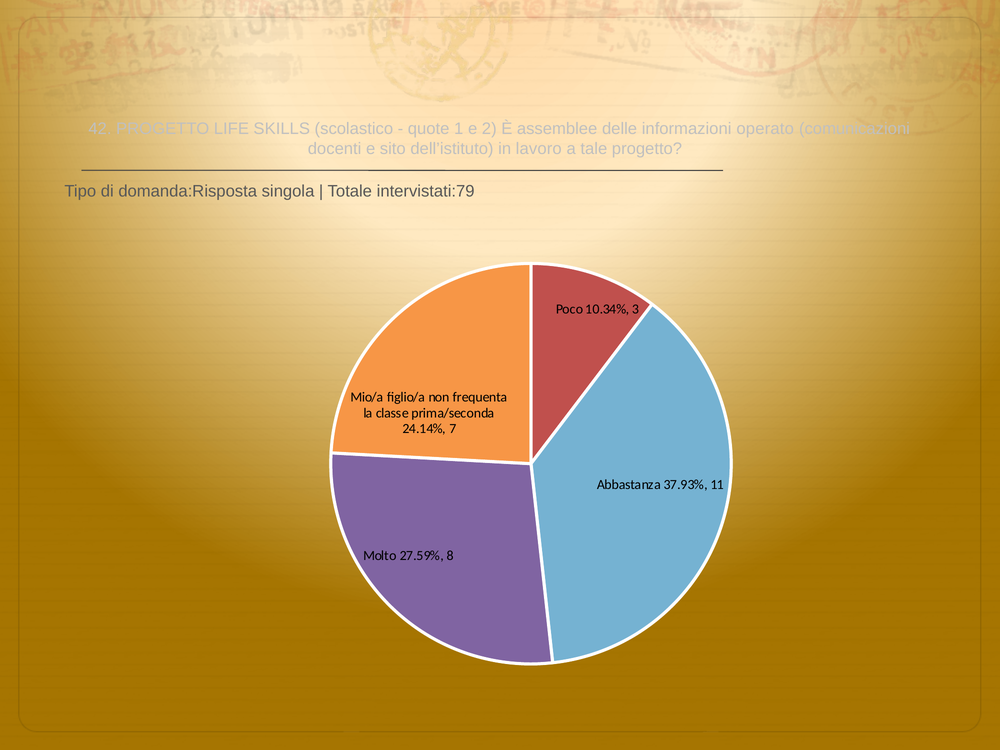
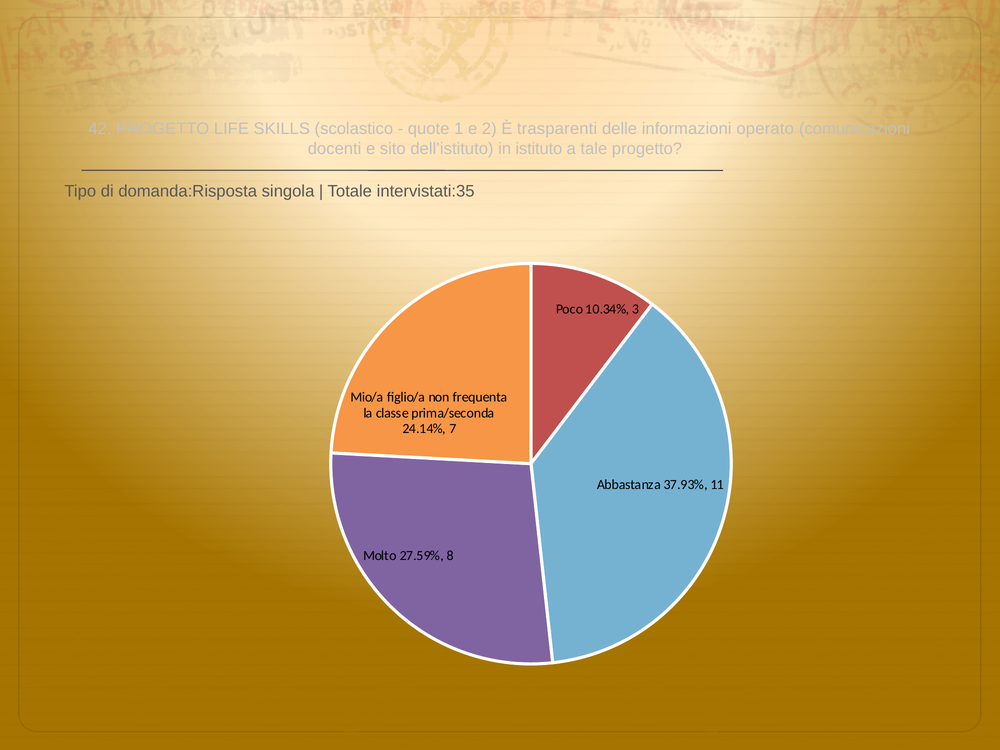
assemblee: assemblee -> trasparenti
lavoro: lavoro -> istituto
intervistati:79: intervistati:79 -> intervistati:35
